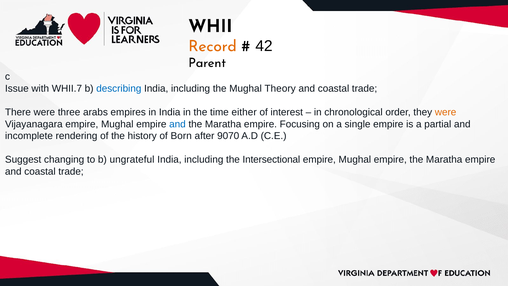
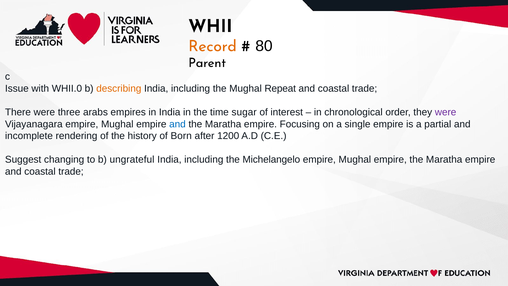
42: 42 -> 80
WHII.7: WHII.7 -> WHII.0
describing colour: blue -> orange
Theory: Theory -> Repeat
either: either -> sugar
were at (446, 112) colour: orange -> purple
9070: 9070 -> 1200
Intersectional: Intersectional -> Michelangelo
